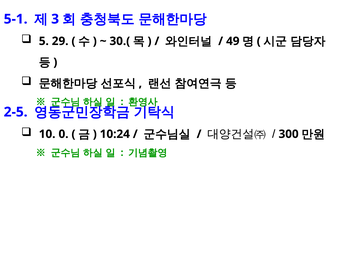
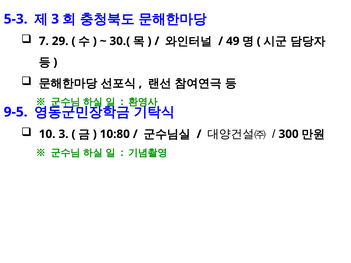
5-1: 5-1 -> 5-3
5: 5 -> 7
2-5: 2-5 -> 9-5
10 0: 0 -> 3
10:24: 10:24 -> 10:80
